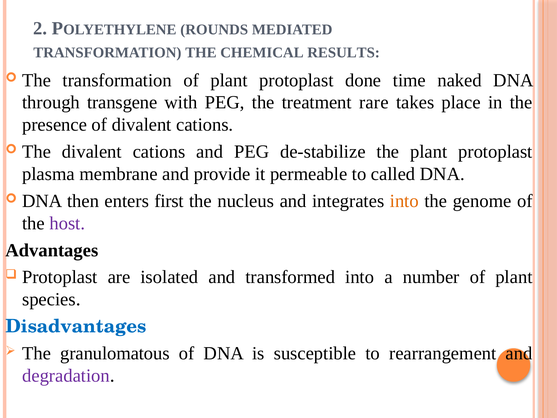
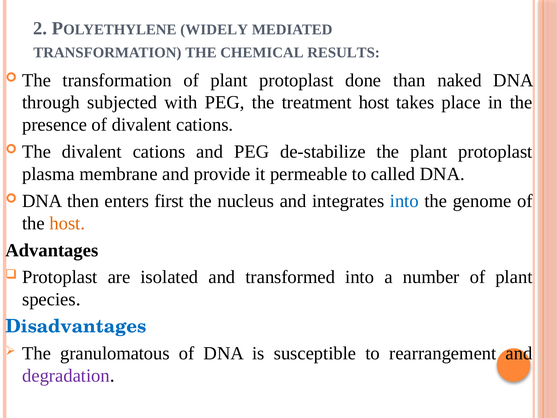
ROUNDS: ROUNDS -> WIDELY
time: time -> than
transgene: transgene -> subjected
treatment rare: rare -> host
into at (404, 201) colour: orange -> blue
host at (67, 223) colour: purple -> orange
